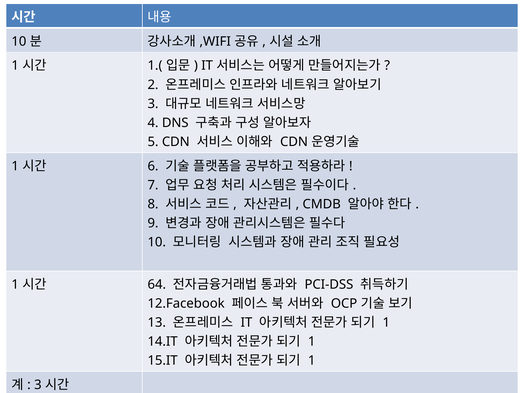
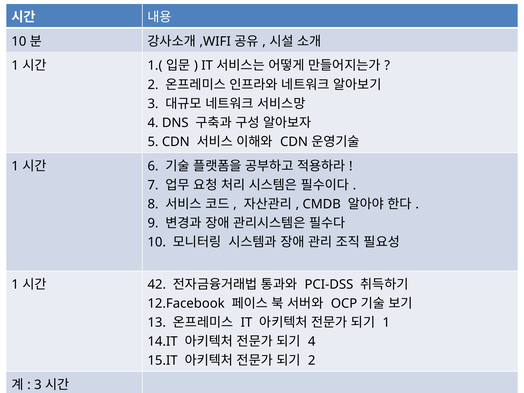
64: 64 -> 42
1 at (312, 342): 1 -> 4
1 at (312, 361): 1 -> 2
